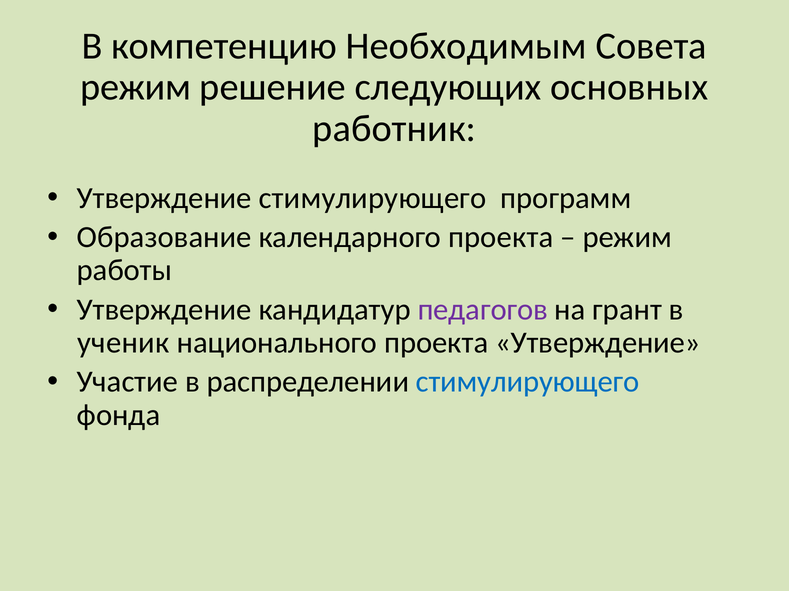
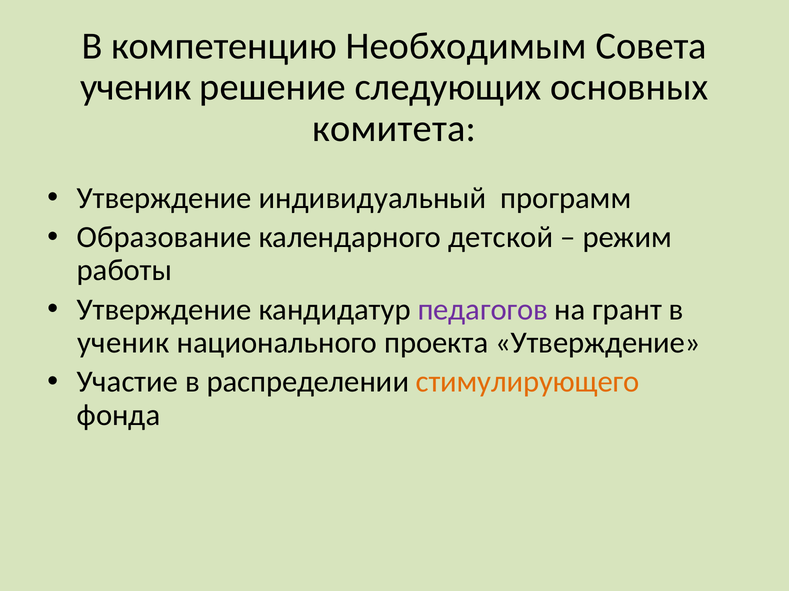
режим at (136, 87): режим -> ученик
работник: работник -> комитета
Утверждение стимулирующего: стимулирующего -> индивидуальный
календарного проекта: проекта -> детской
стимулирующего at (528, 382) colour: blue -> orange
